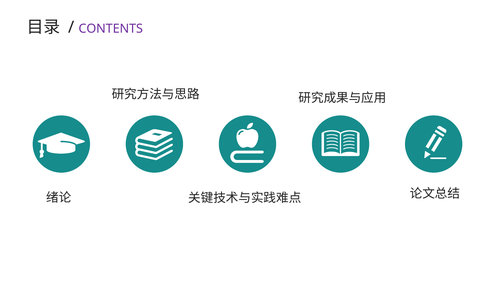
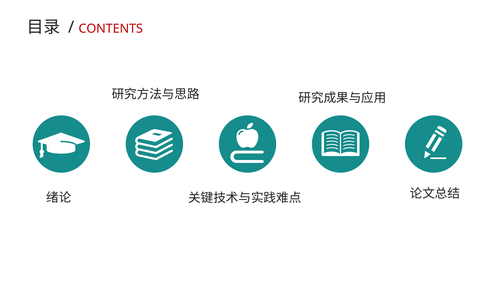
CONTENTS colour: purple -> red
